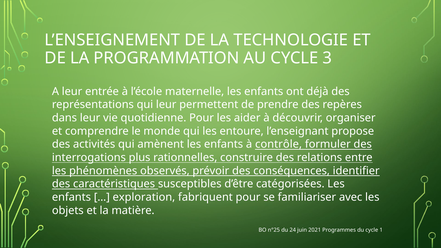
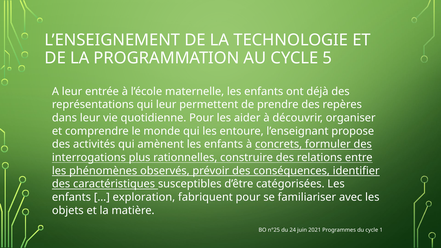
3: 3 -> 5
contrôle: contrôle -> concrets
